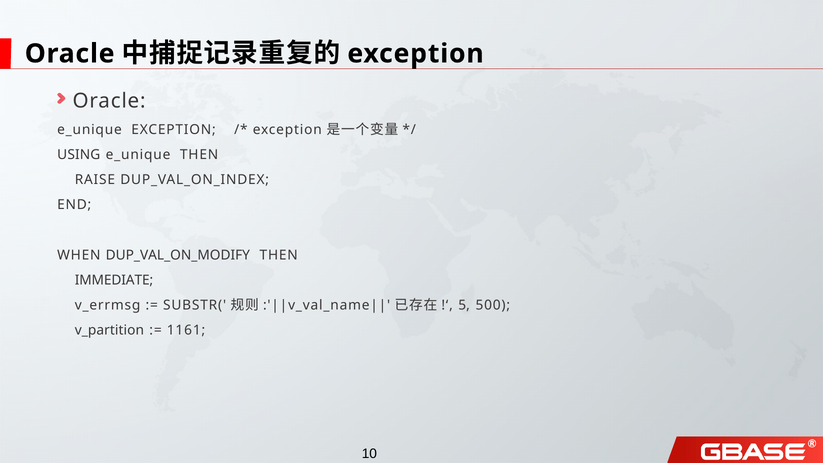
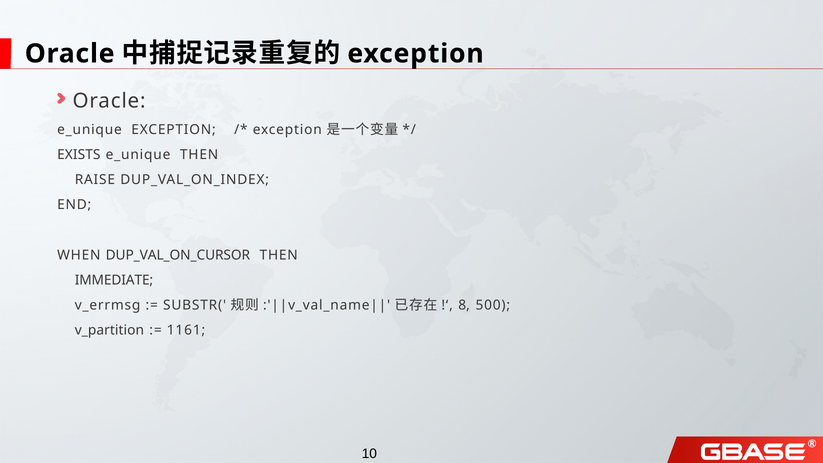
USING: USING -> EXISTS
DUP_VAL_ON_MODIFY: DUP_VAL_ON_MODIFY -> DUP_VAL_ON_CURSOR
5: 5 -> 8
